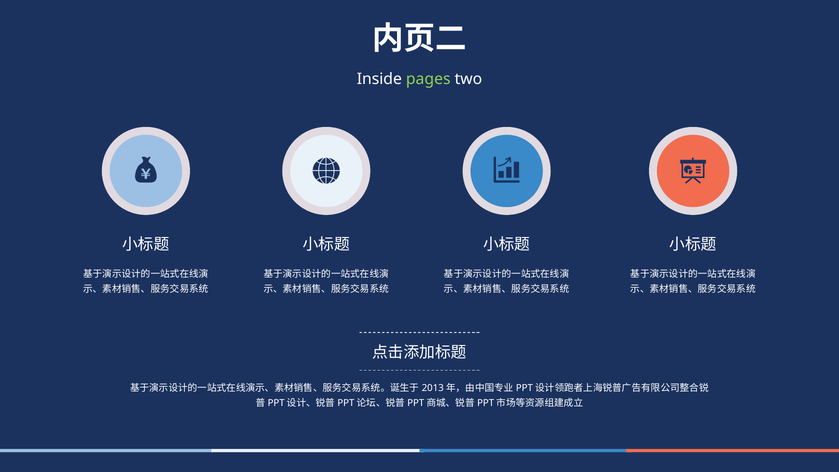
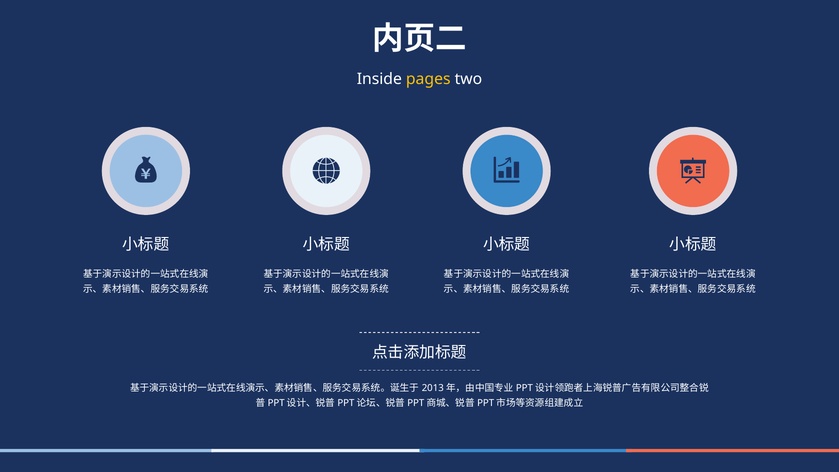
pages colour: light green -> yellow
